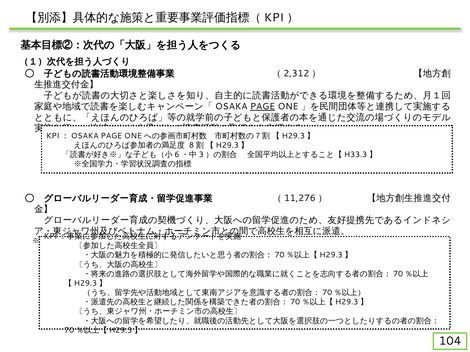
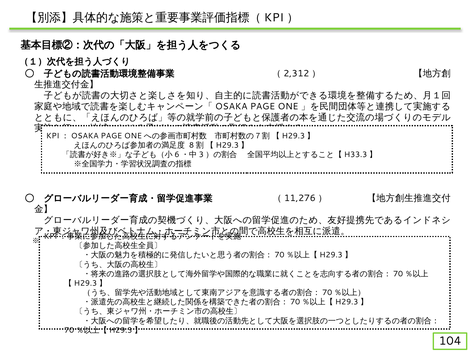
PAGE at (263, 107) underline: present -> none
